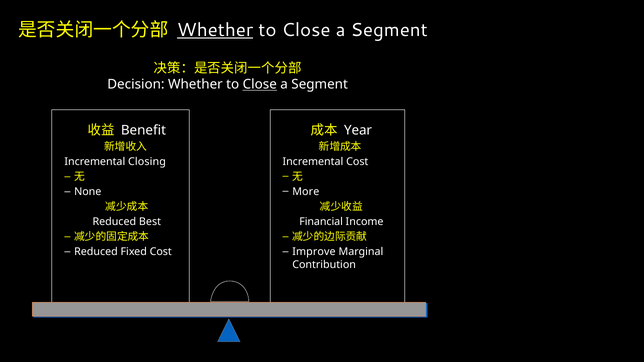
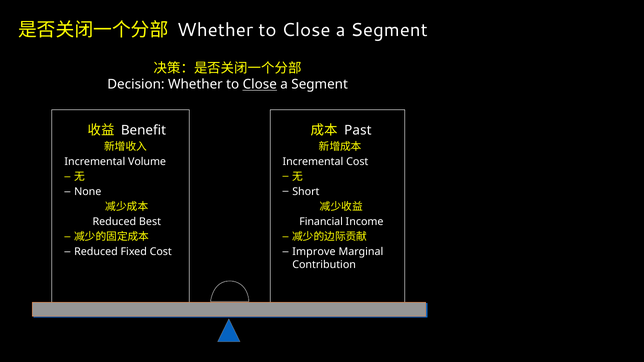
Whether at (215, 30) underline: present -> none
Year: Year -> Past
Closing: Closing -> Volume
More: More -> Short
